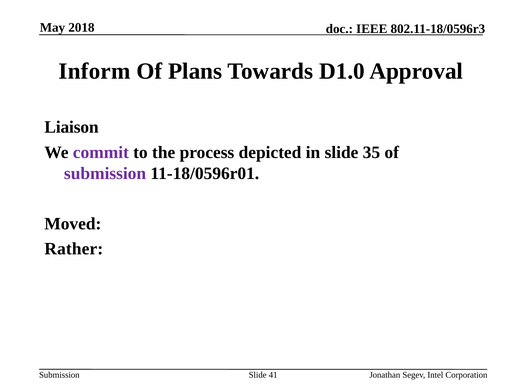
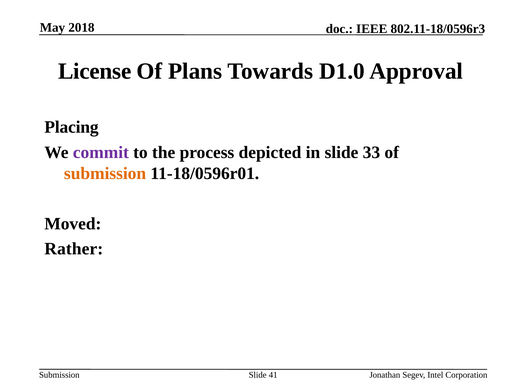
Inform: Inform -> License
Liaison: Liaison -> Placing
35: 35 -> 33
submission at (105, 174) colour: purple -> orange
